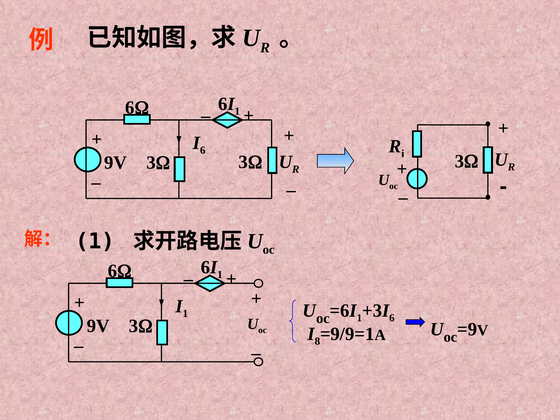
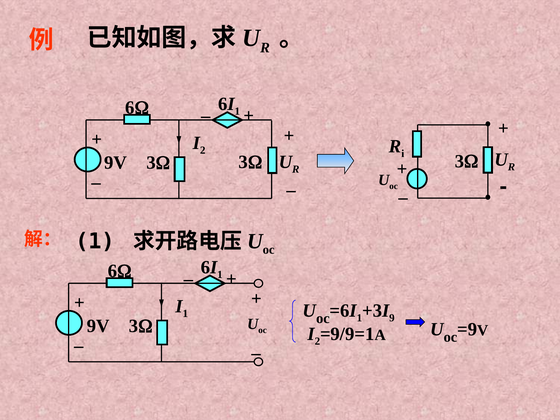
6 at (203, 150): 6 -> 2
6 at (392, 318): 6 -> 9
8 at (317, 341): 8 -> 2
